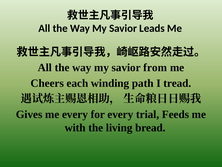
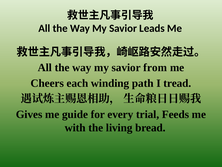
me every: every -> guide
